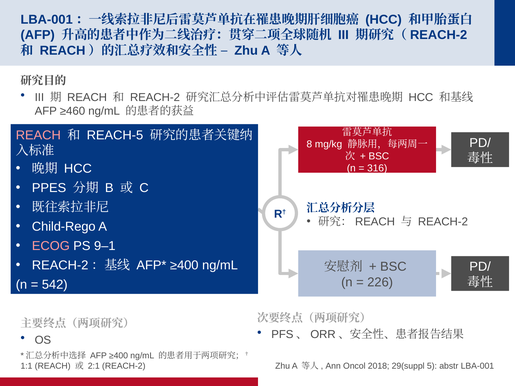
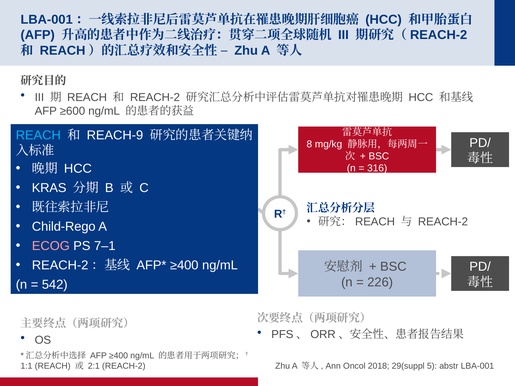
≥460: ≥460 -> ≥600
REACH at (38, 135) colour: pink -> light blue
REACH-5: REACH-5 -> REACH-9
PPES: PPES -> KRAS
9–1: 9–1 -> 7–1
